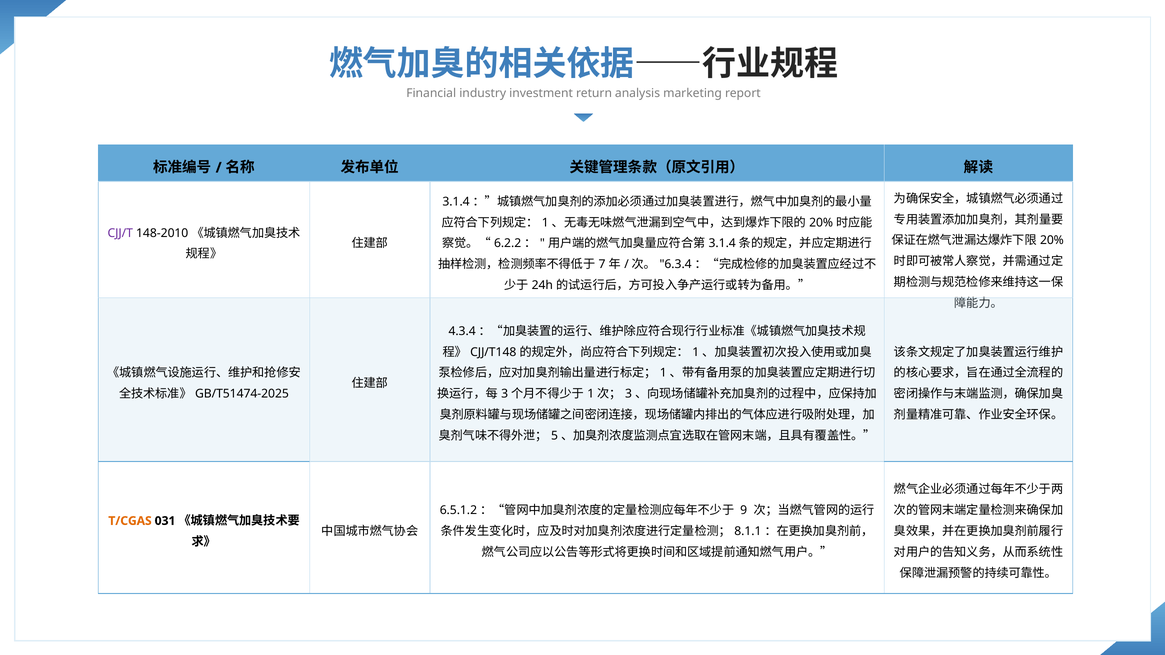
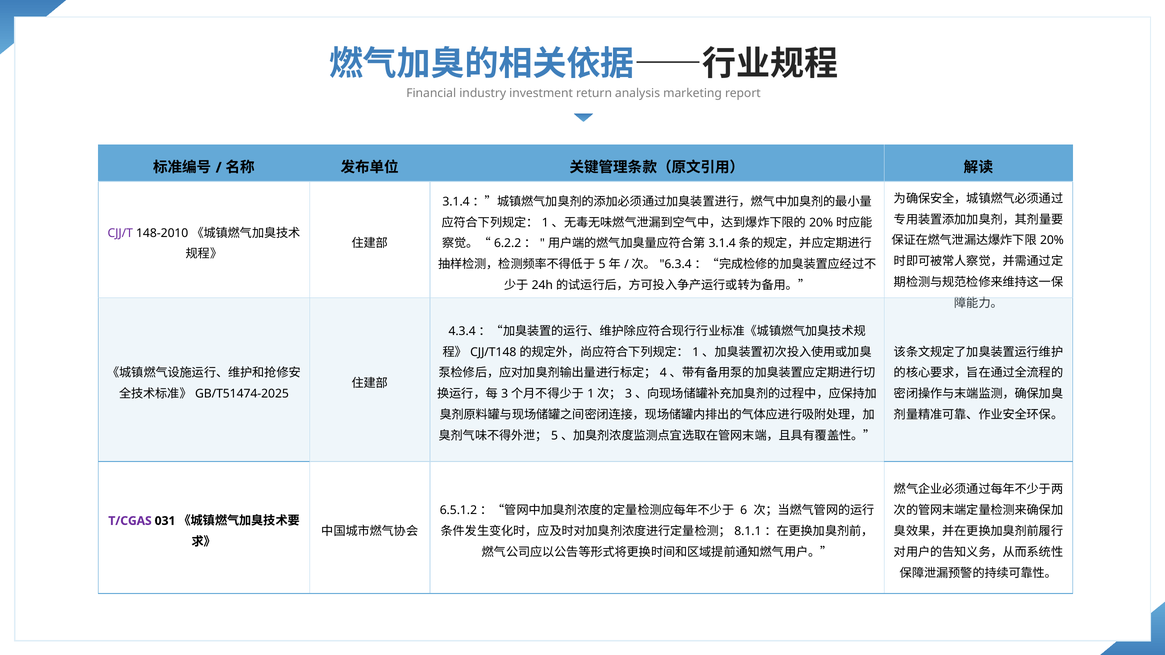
7 at (602, 265): 7 -> 5
1 at (663, 373): 1 -> 4
9: 9 -> 6
T/CGAS colour: orange -> purple
